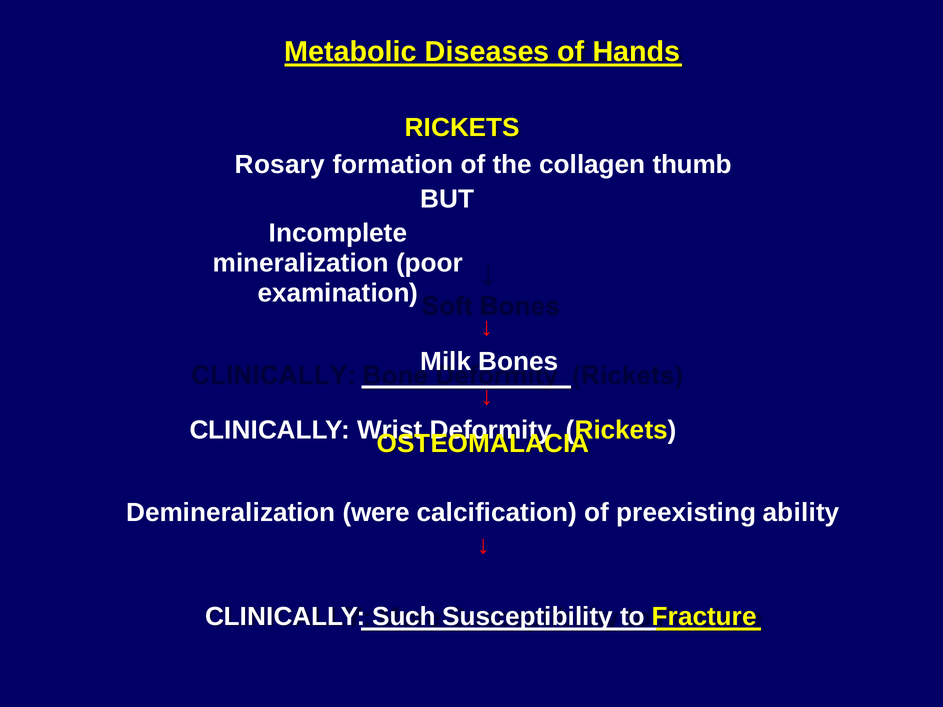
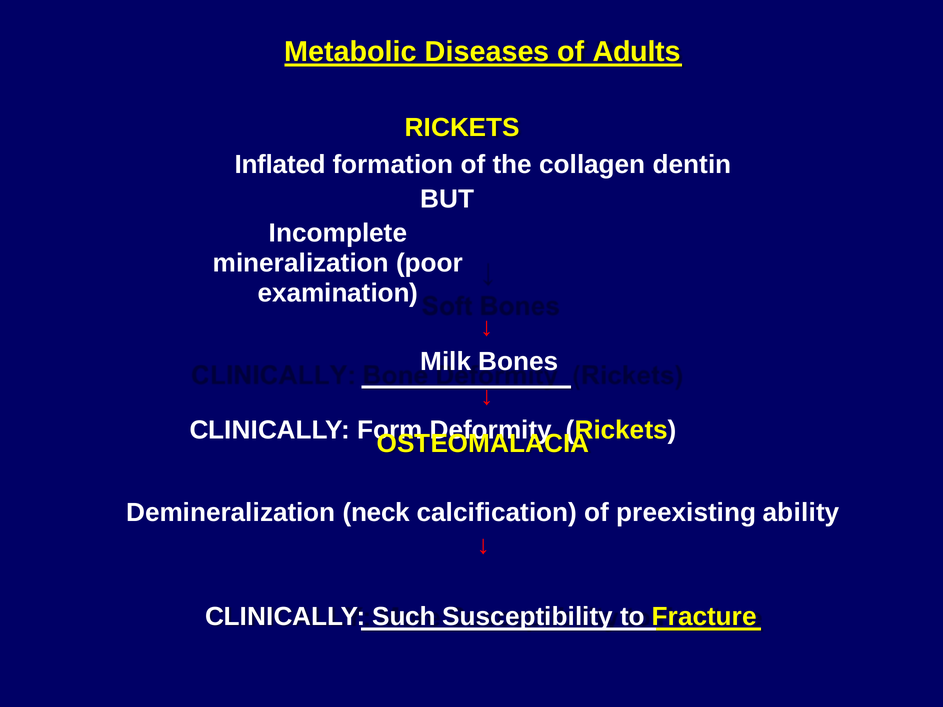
Hands: Hands -> Adults
Rosary: Rosary -> Inflated
thumb: thumb -> dentin
Wrist: Wrist -> Form
were: were -> neck
